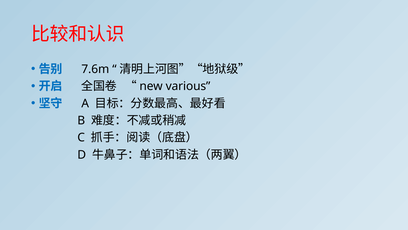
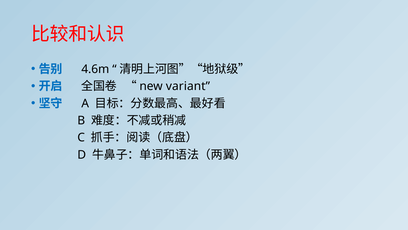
7.6m: 7.6m -> 4.6m
various: various -> variant
